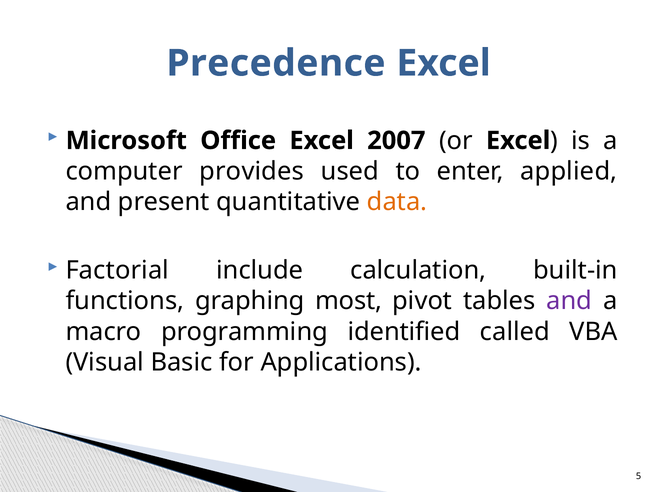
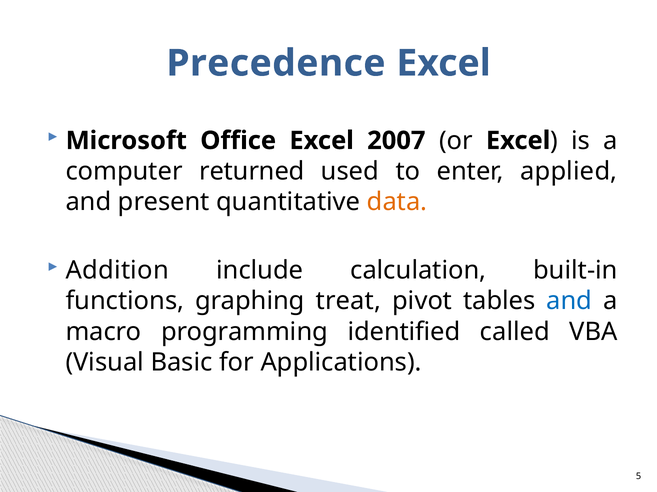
provides: provides -> returned
Factorial: Factorial -> Addition
most: most -> treat
and at (569, 301) colour: purple -> blue
